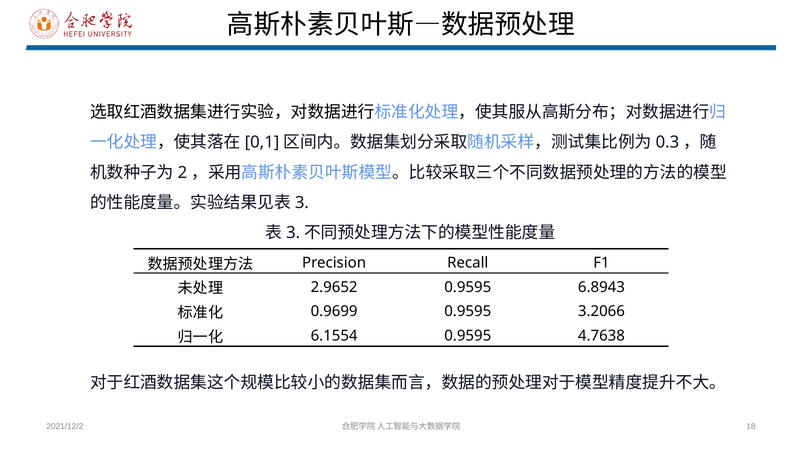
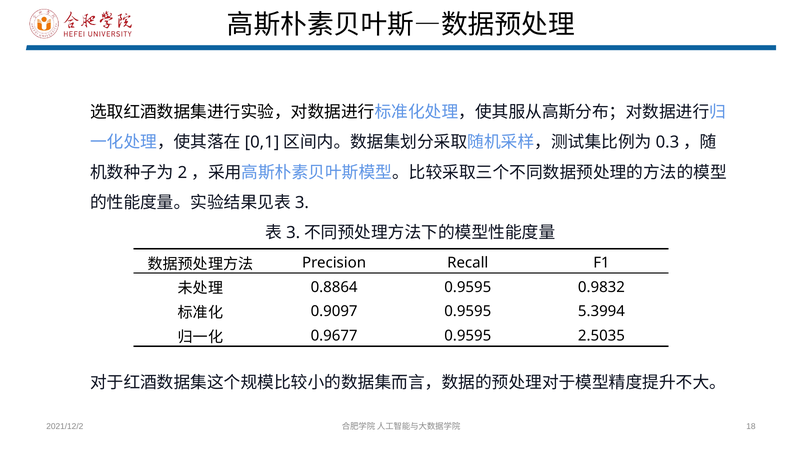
2.9652: 2.9652 -> 0.8864
6.8943: 6.8943 -> 0.9832
0.9699: 0.9699 -> 0.9097
3.2066: 3.2066 -> 5.3994
6.1554: 6.1554 -> 0.9677
4.7638: 4.7638 -> 2.5035
